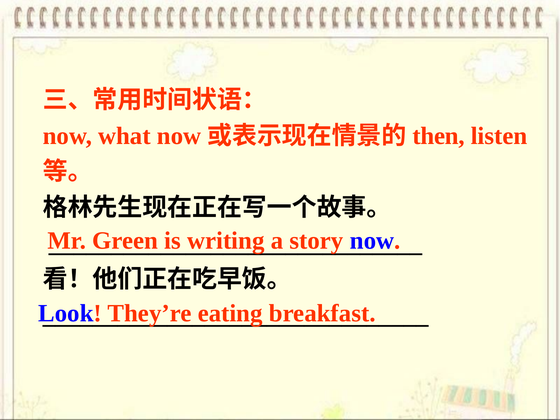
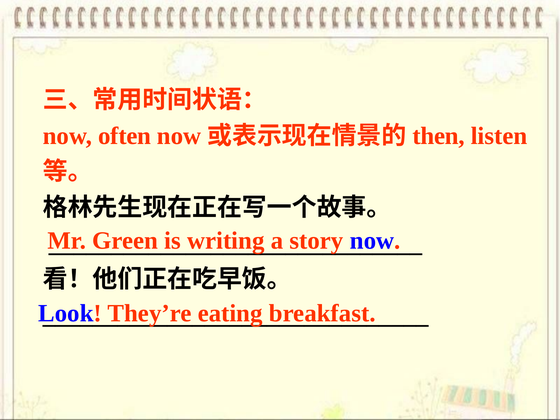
what: what -> often
